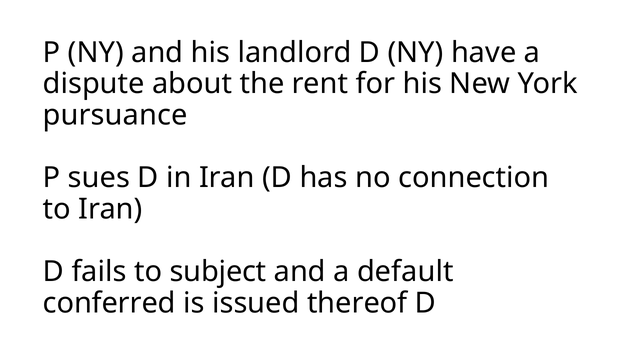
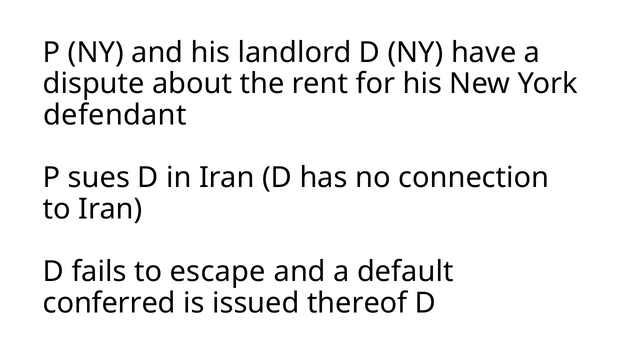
pursuance: pursuance -> defendant
subject: subject -> escape
